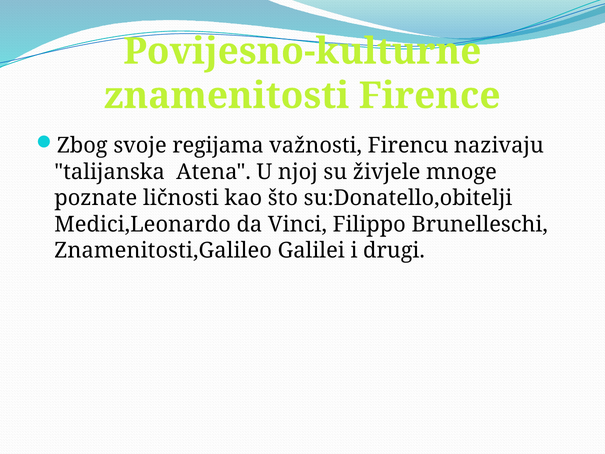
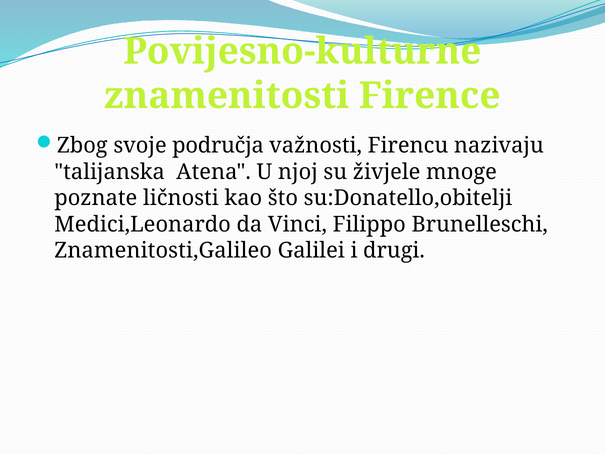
regijama: regijama -> područja
